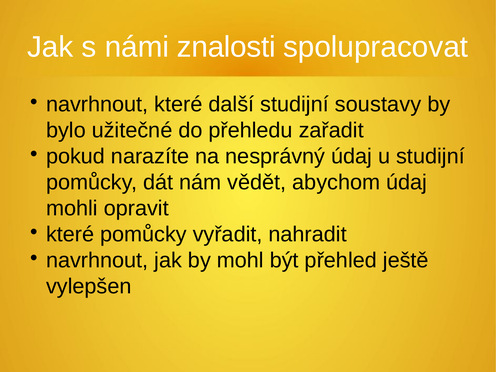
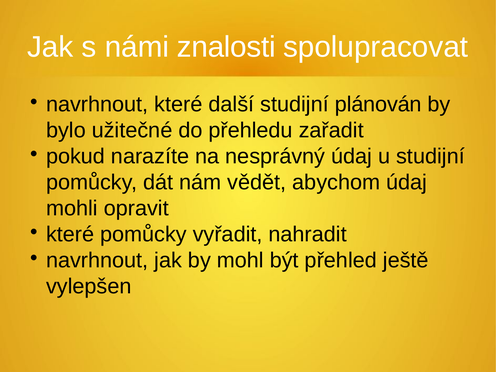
soustavy: soustavy -> plánován
